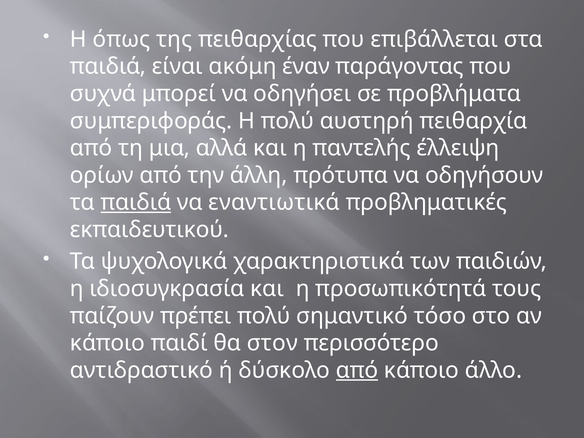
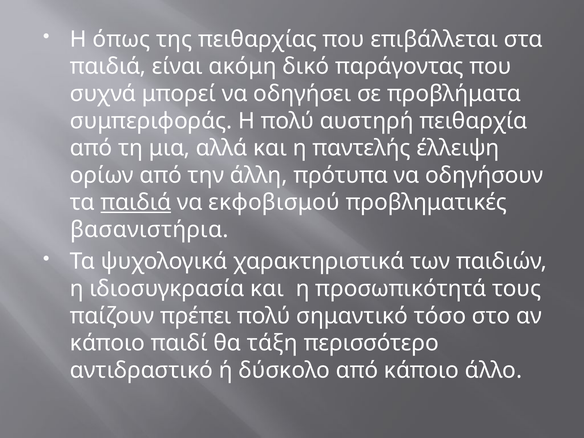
έναν: έναν -> δικό
εναντιωτικά: εναντιωτικά -> εκφοβισμού
εκπαιδευτικού: εκπαιδευτικού -> βασανιστήρια
στον: στον -> τάξη
από at (357, 370) underline: present -> none
